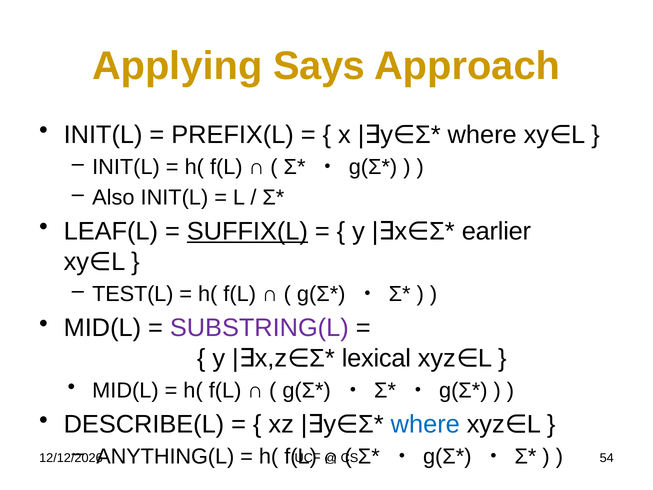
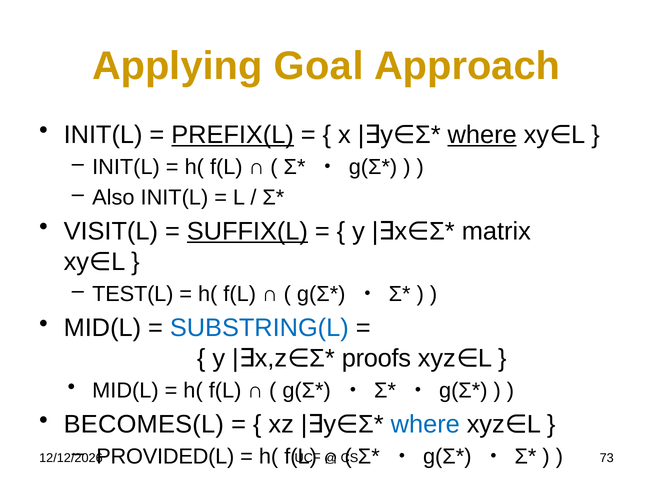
Says: Says -> Goal
PREFIX(L underline: none -> present
where at (482, 135) underline: none -> present
LEAF(L: LEAF(L -> VISIT(L
earlier: earlier -> matrix
SUBSTRING(L colour: purple -> blue
lexical: lexical -> proofs
DESCRIBE(L: DESCRIBE(L -> BECOMES(L
ANYTHING(L: ANYTHING(L -> PROVIDED(L
54: 54 -> 73
